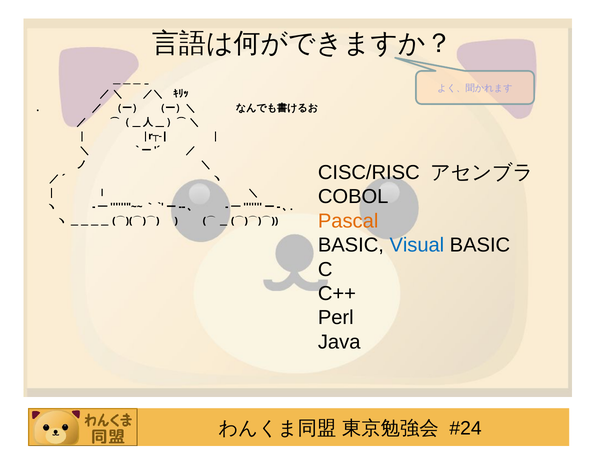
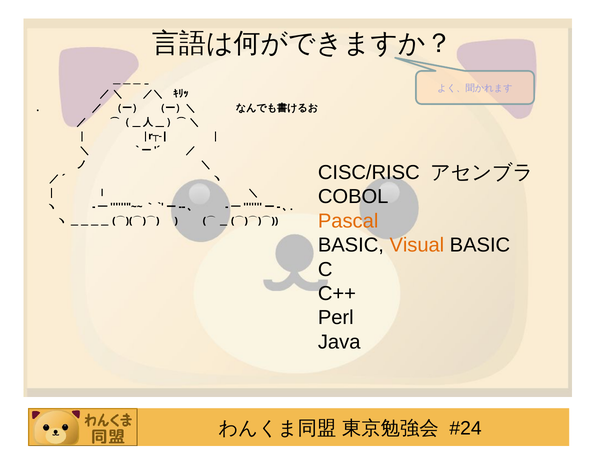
Visual colour: blue -> orange
